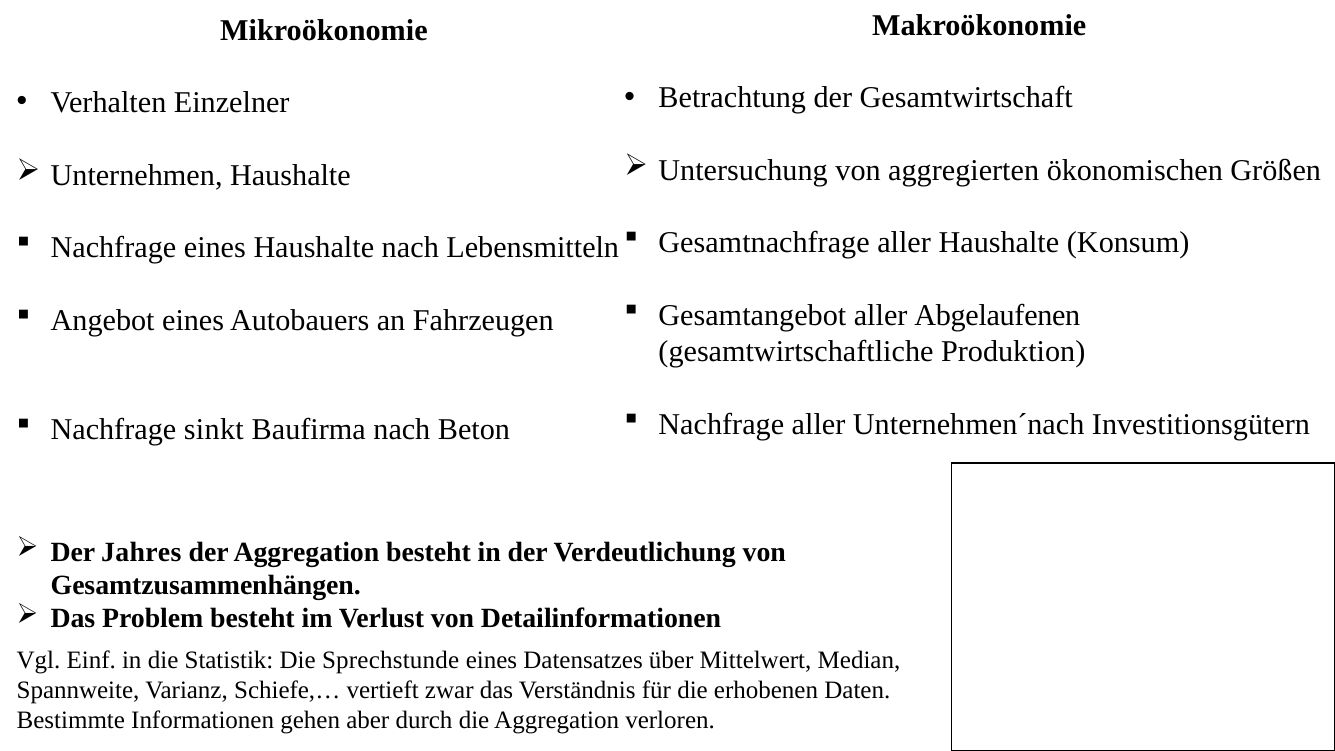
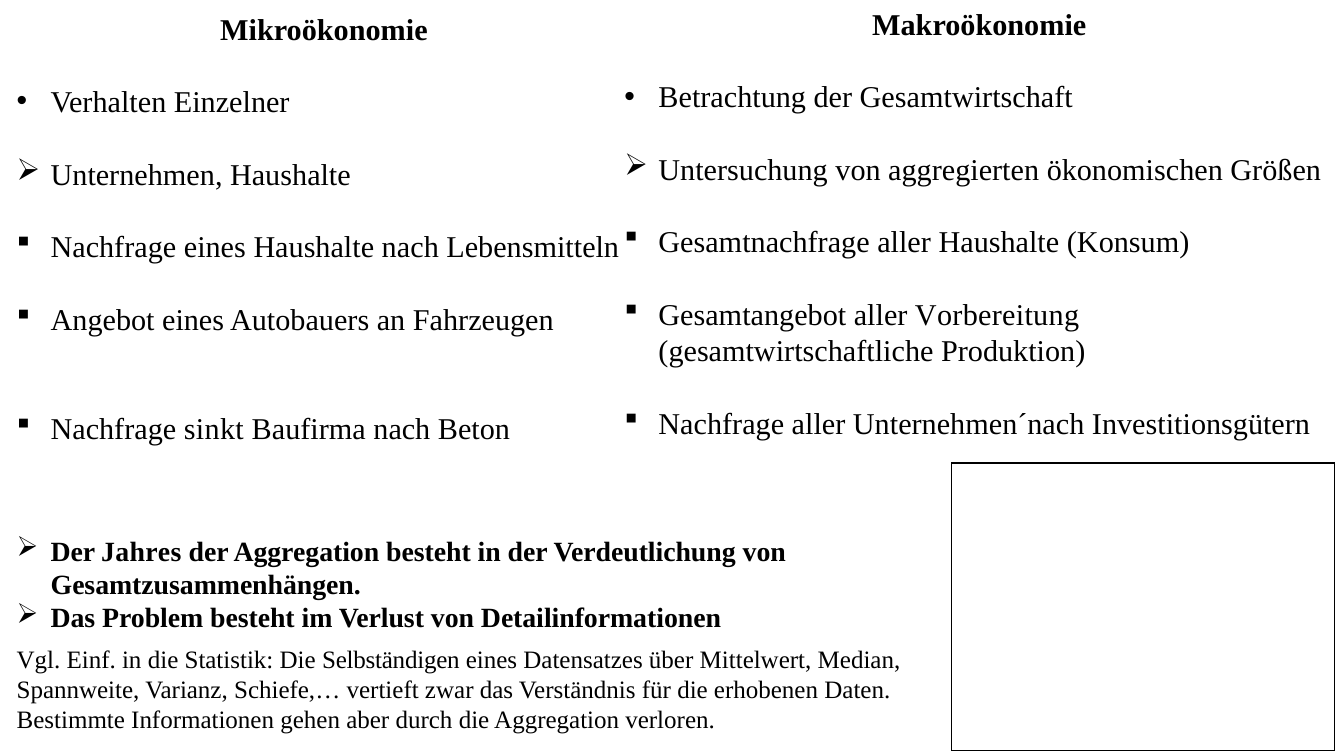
Abgelaufenen: Abgelaufenen -> Vorbereitung
Sprechstunde: Sprechstunde -> Selbständigen
